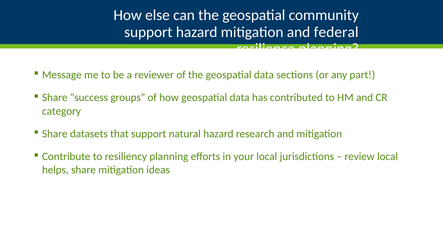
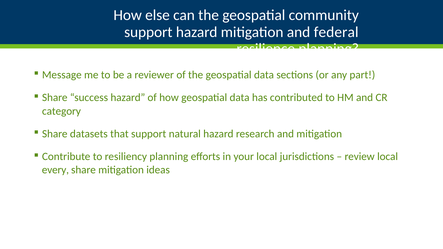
success groups: groups -> hazard
helps: helps -> every
